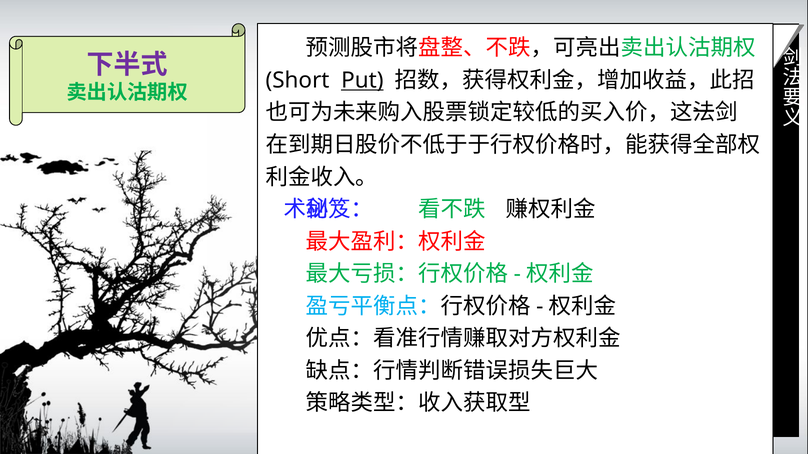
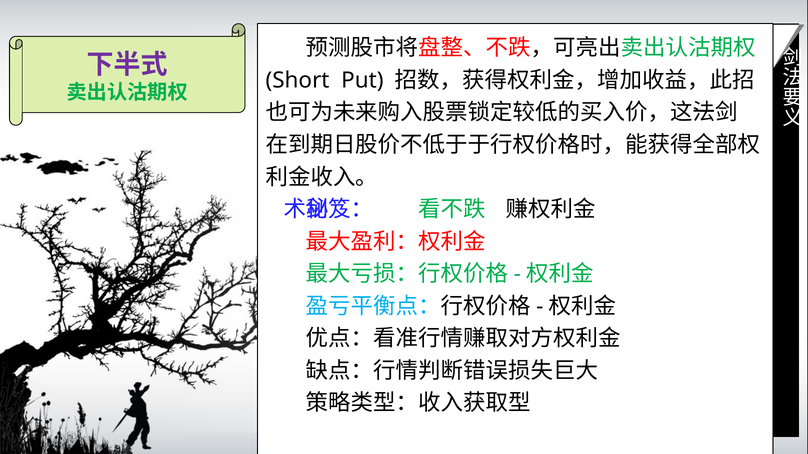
Put underline: present -> none
